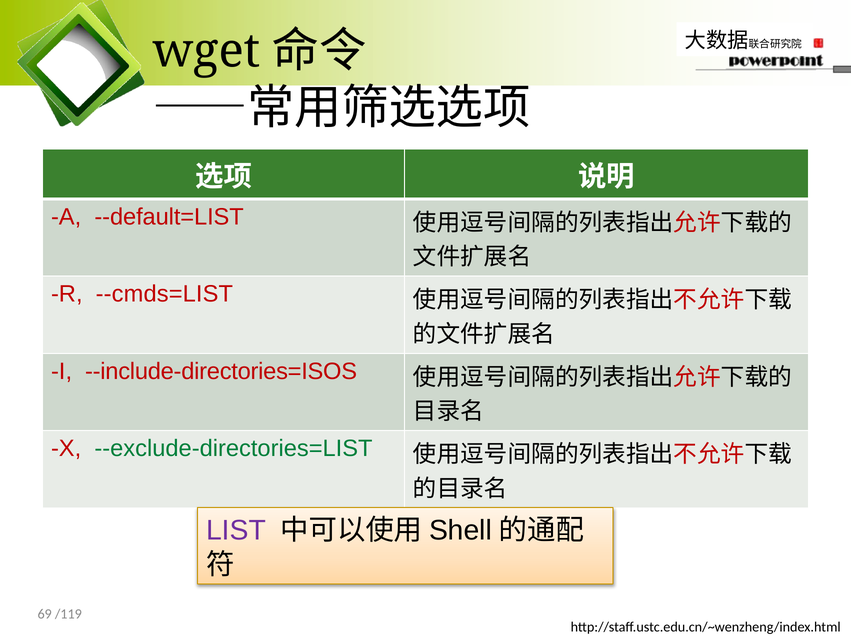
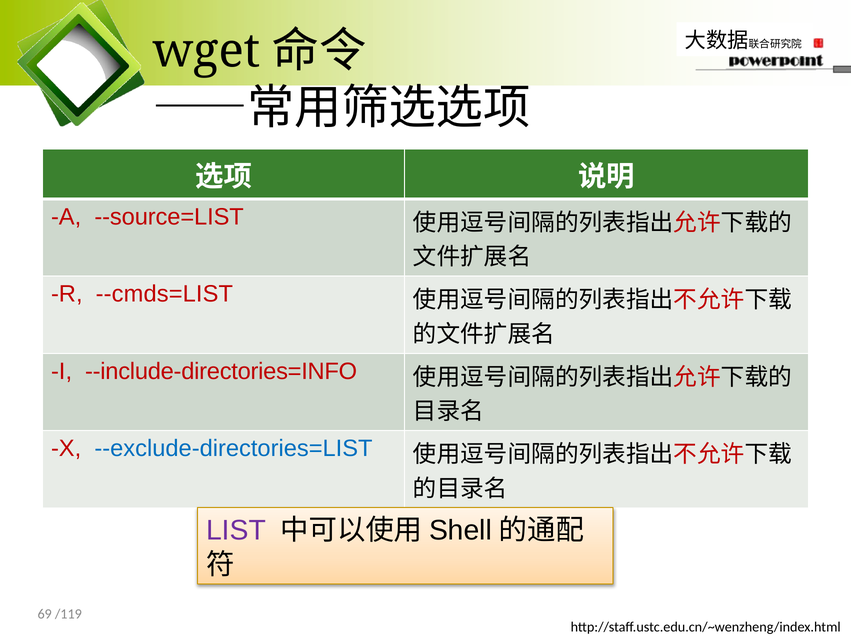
--default=LIST: --default=LIST -> --source=LIST
--include-directories=ISOS: --include-directories=ISOS -> --include-directories=INFO
--exclude-directories=LIST colour: green -> blue
